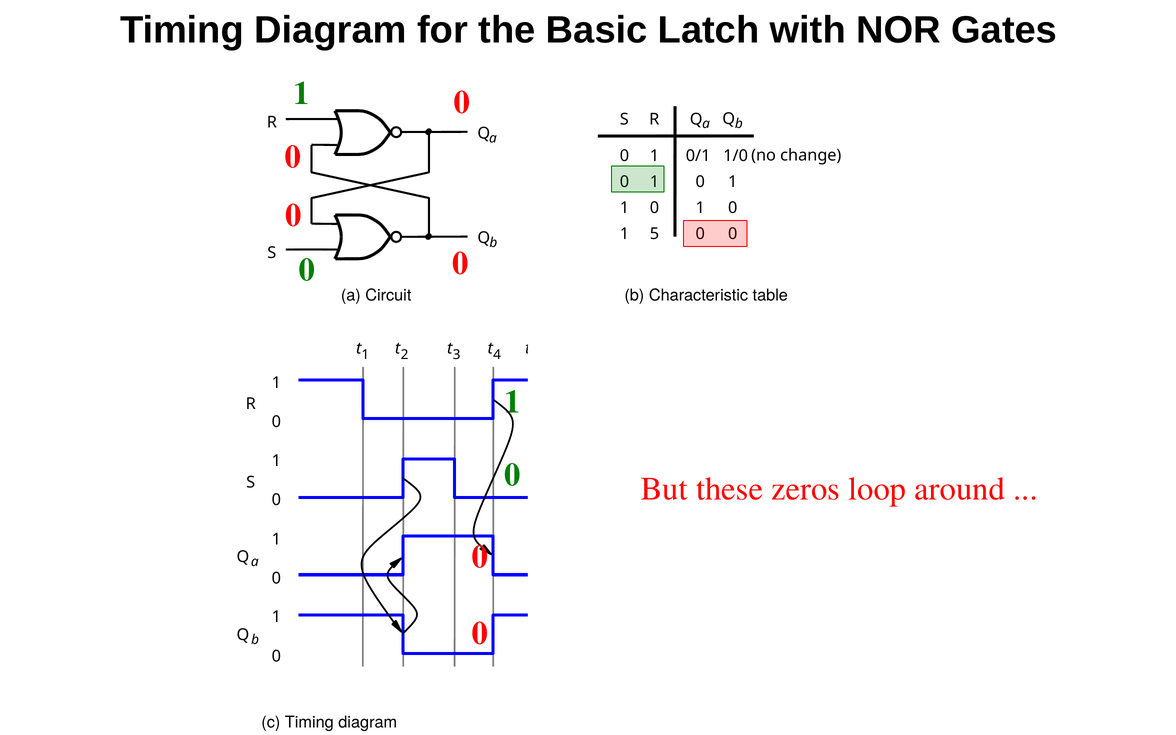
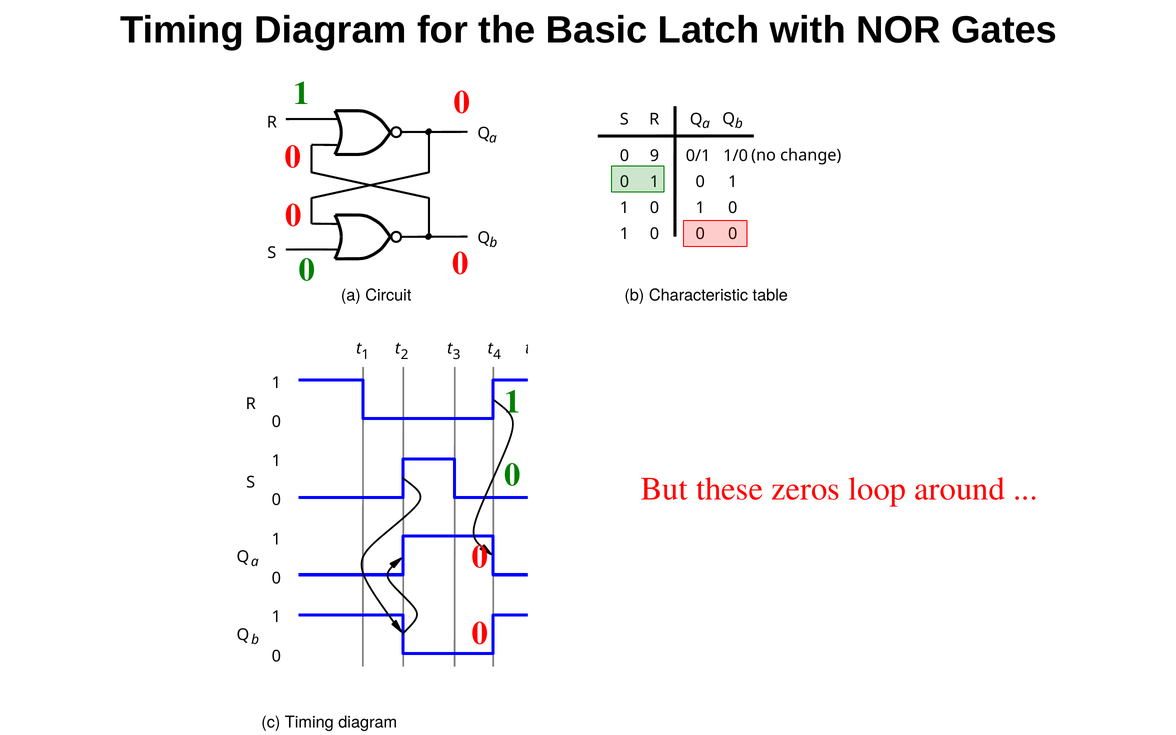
1 at (654, 156): 1 -> 9
5 at (654, 234): 5 -> 0
